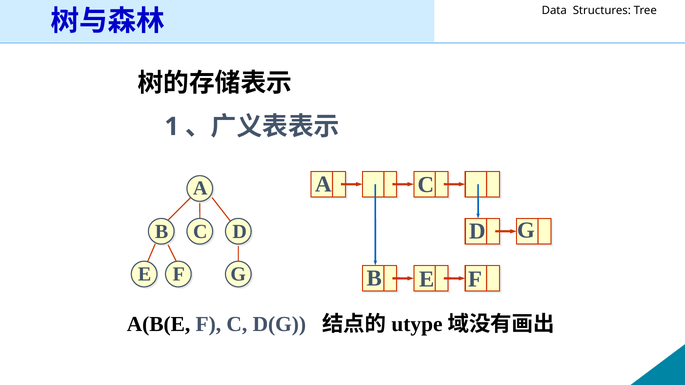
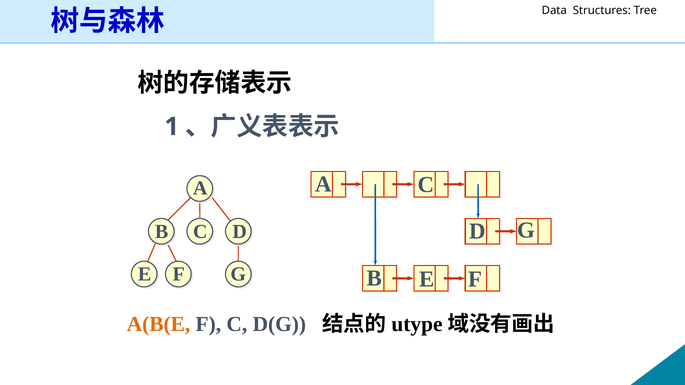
A(B(E colour: black -> orange
